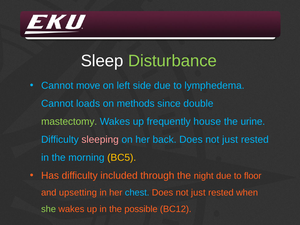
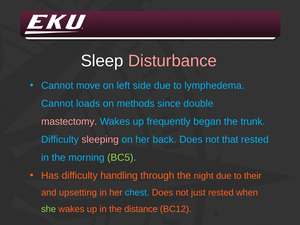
Disturbance colour: light green -> pink
mastectomy colour: light green -> pink
house: house -> began
urine: urine -> trunk
back Does not just: just -> that
BC5 colour: yellow -> light green
included: included -> handling
floor: floor -> their
possible: possible -> distance
